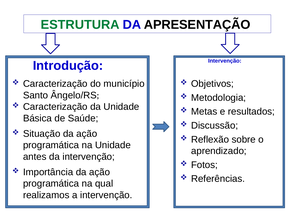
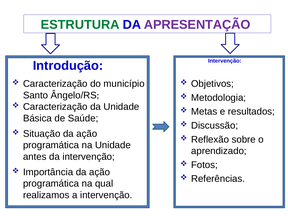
APRESENTAÇÃO colour: black -> purple
